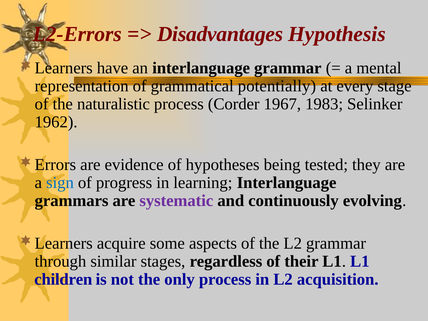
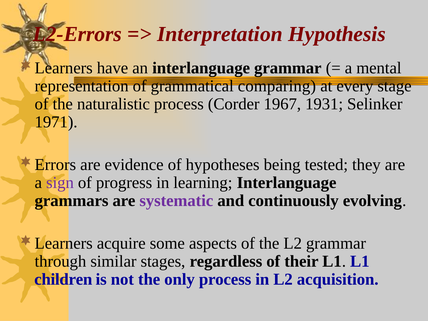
Disadvantages: Disadvantages -> Interpretation
potentially: potentially -> comparing
1983: 1983 -> 1931
1962: 1962 -> 1971
sign colour: blue -> purple
